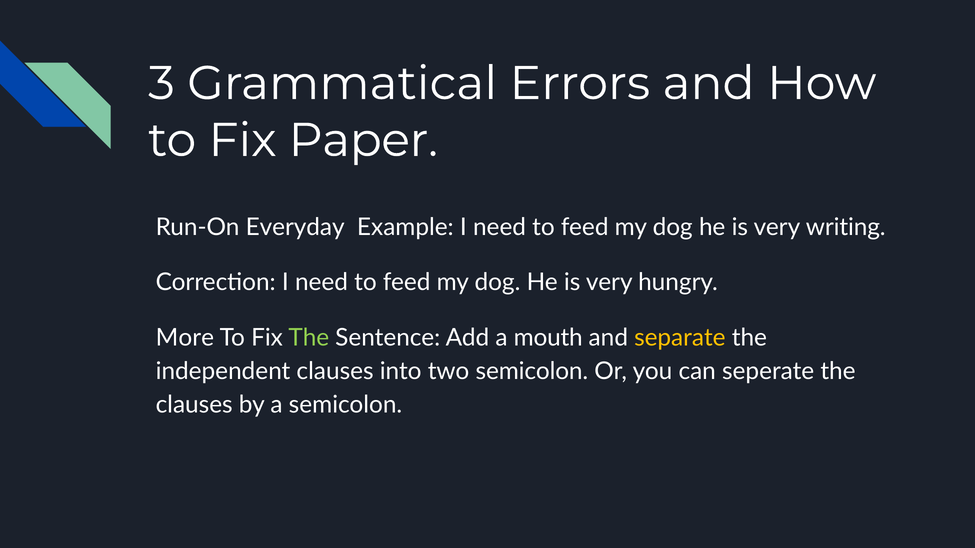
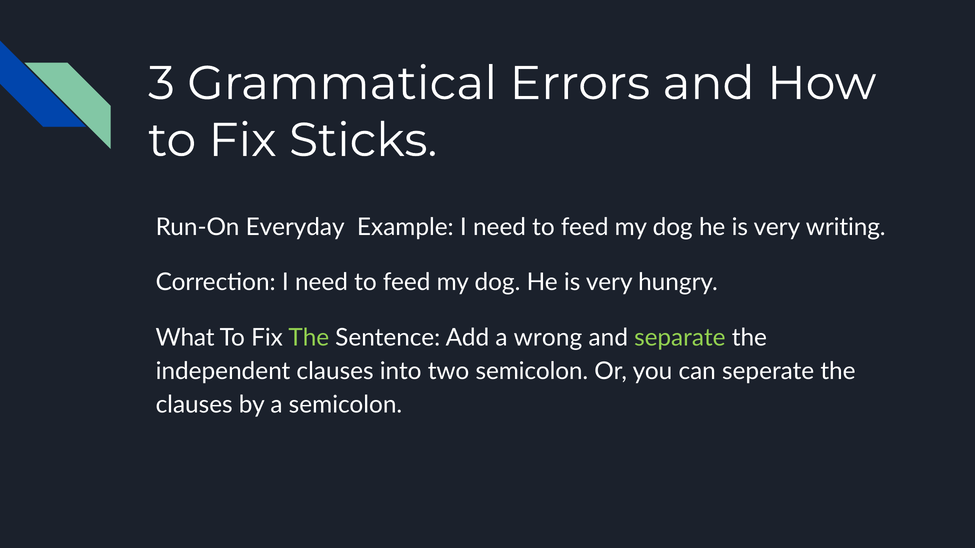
Paper: Paper -> Sticks
More: More -> What
mouth: mouth -> wrong
separate colour: yellow -> light green
